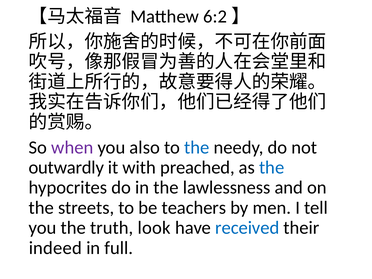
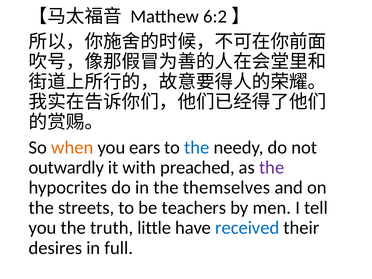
when colour: purple -> orange
also: also -> ears
the at (272, 167) colour: blue -> purple
lawlessness: lawlessness -> themselves
look: look -> little
indeed: indeed -> desires
